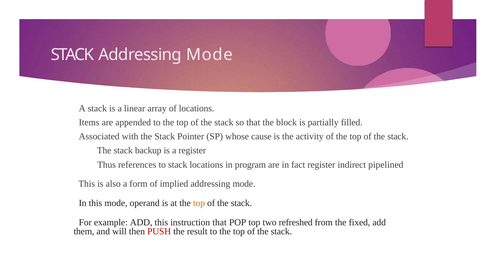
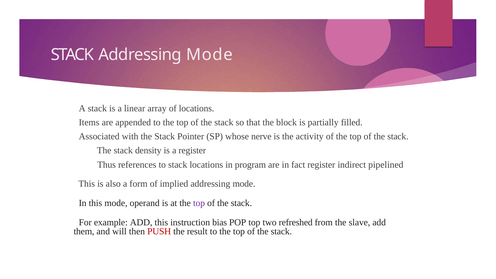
cause: cause -> nerve
backup: backup -> density
top at (199, 203) colour: orange -> purple
instruction that: that -> bias
fixed: fixed -> slave
